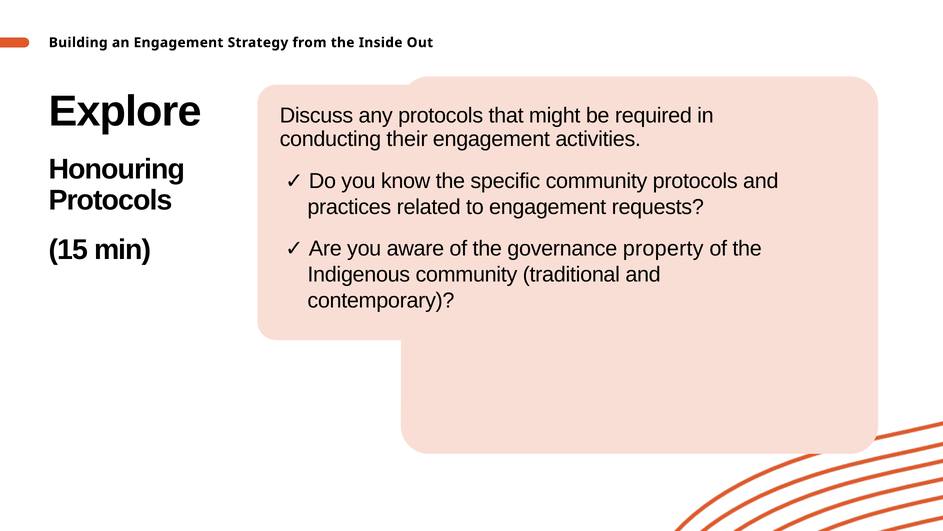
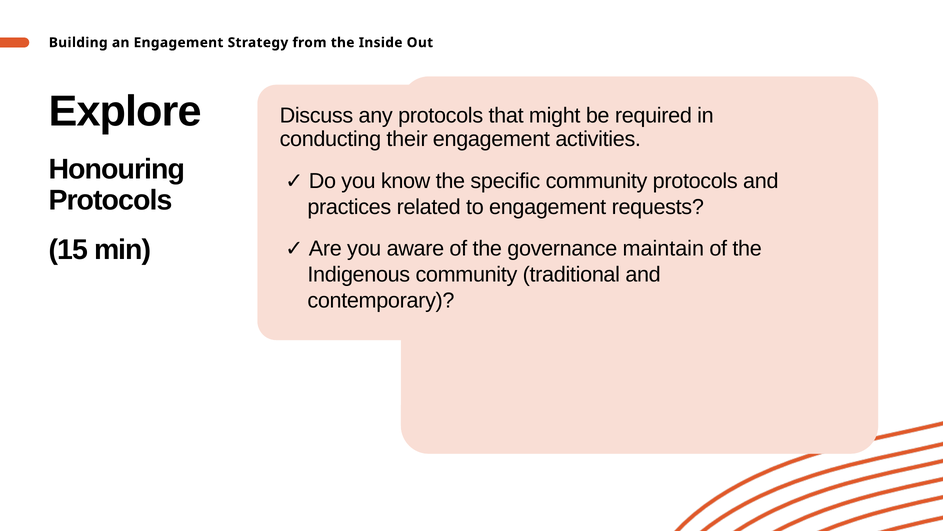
property: property -> maintain
